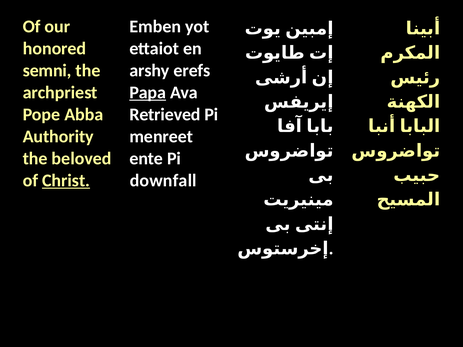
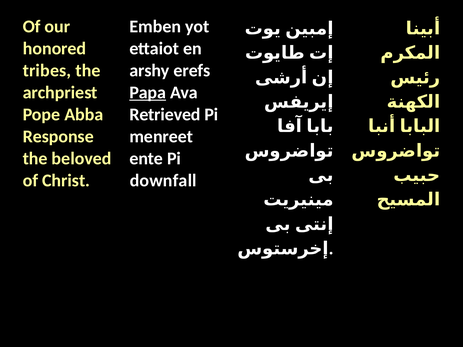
semni: semni -> tribes
Authority: Authority -> Response
Christ underline: present -> none
